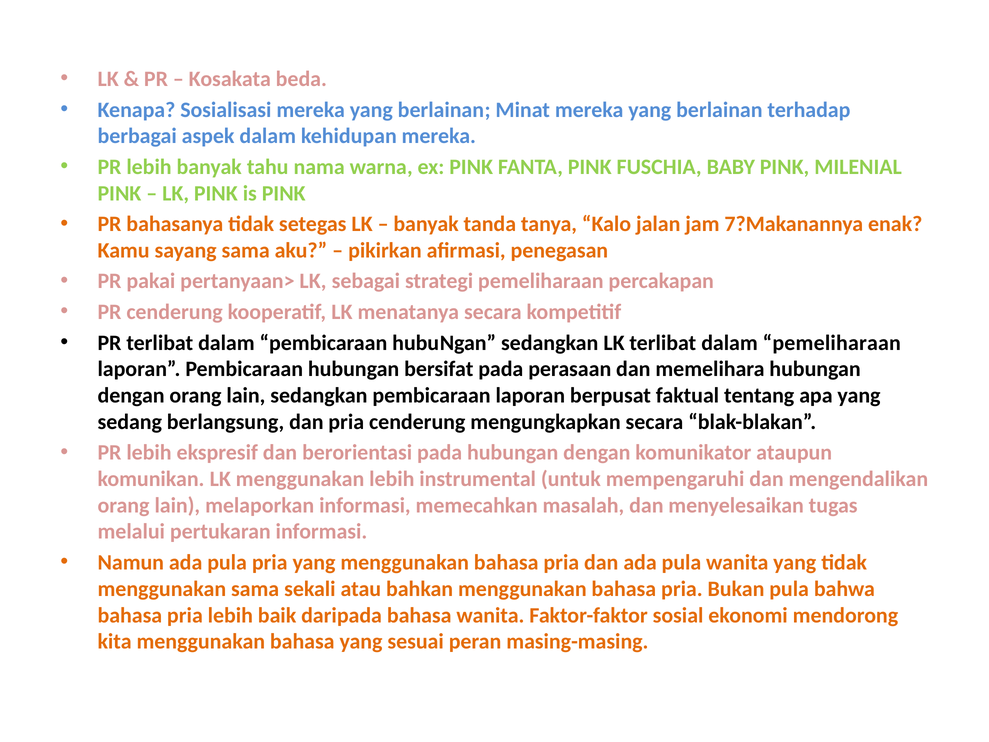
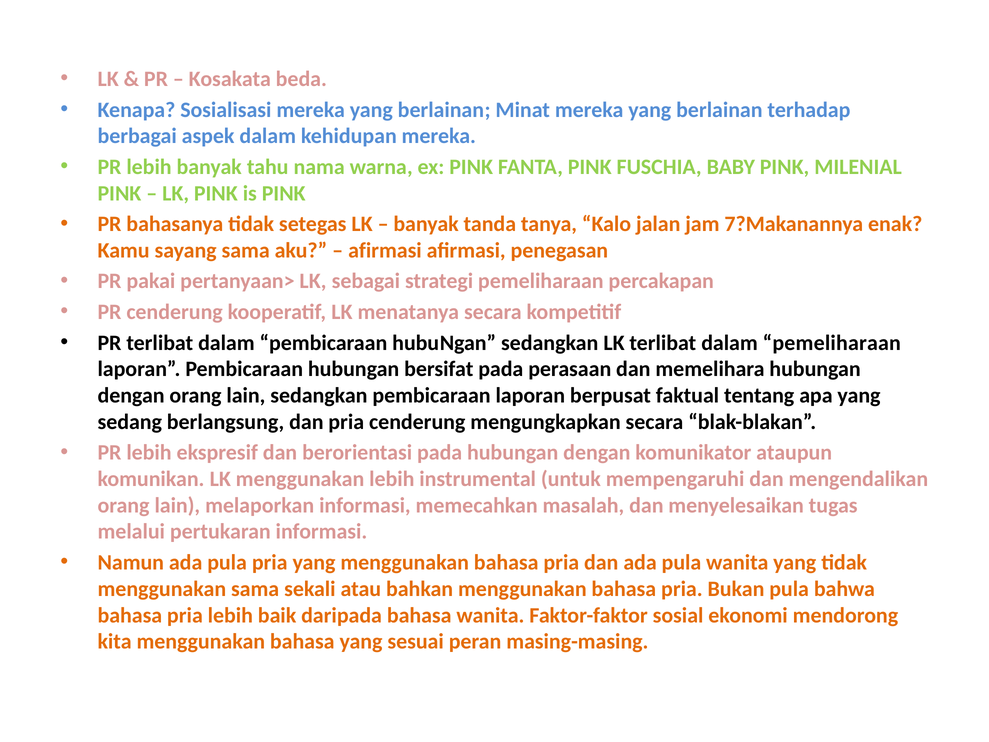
pikirkan at (385, 250): pikirkan -> afirmasi
